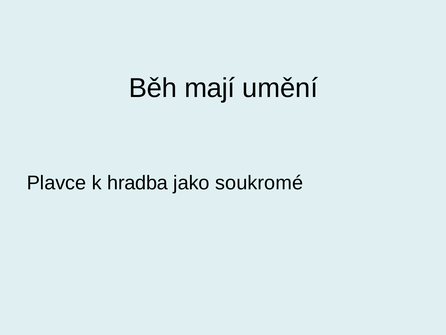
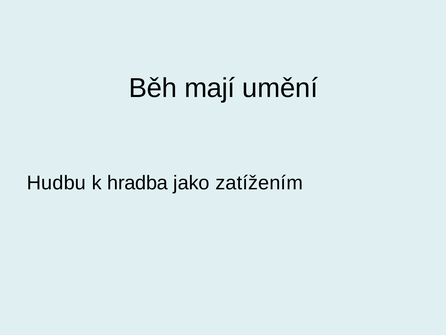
Plavce: Plavce -> Hudbu
soukromé: soukromé -> zatížením
